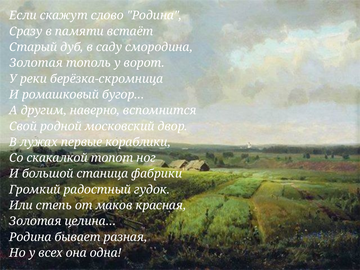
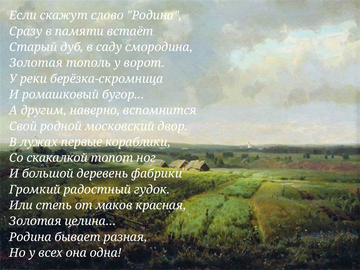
станица: станица -> деревень
